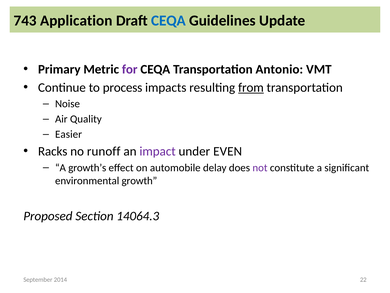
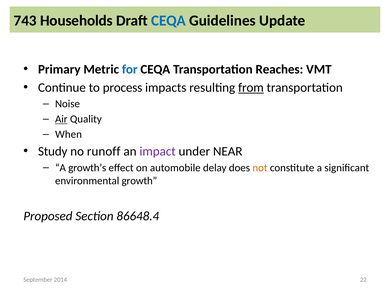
Application: Application -> Households
for colour: purple -> blue
Antonio: Antonio -> Reaches
Air underline: none -> present
Easier: Easier -> When
Racks: Racks -> Study
EVEN: EVEN -> NEAR
not colour: purple -> orange
14064.3: 14064.3 -> 86648.4
